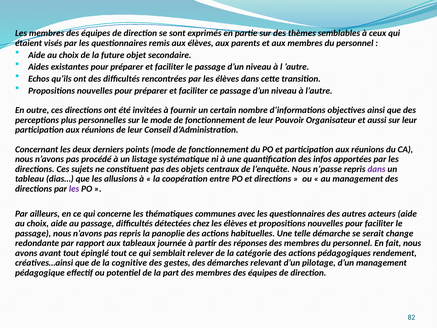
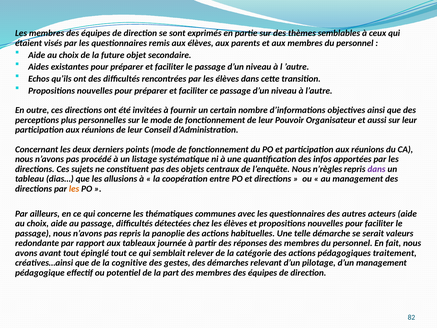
n’passe: n’passe -> n’règles
les at (74, 189) colour: purple -> orange
change: change -> valeurs
rendement: rendement -> traitement
